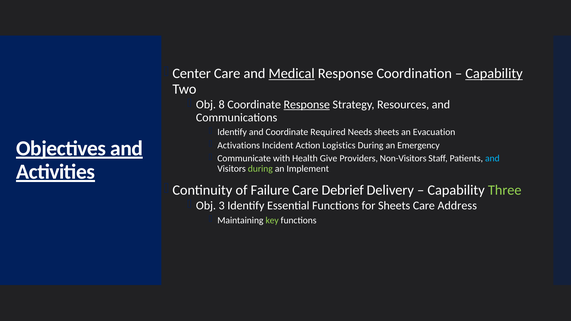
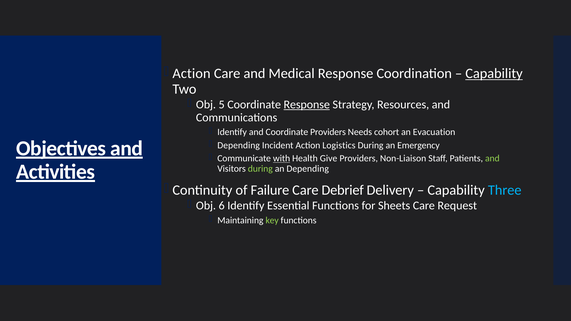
Center at (192, 74): Center -> Action
Medical underline: present -> none
8: 8 -> 5
Coordinate Required: Required -> Providers
Needs sheets: sheets -> cohort
Activations at (239, 145): Activations -> Depending
with underline: none -> present
Non-Visitors: Non-Visitors -> Non-Liaison
and at (492, 158) colour: light blue -> light green
an Implement: Implement -> Depending
Three colour: light green -> light blue
3: 3 -> 6
Address: Address -> Request
